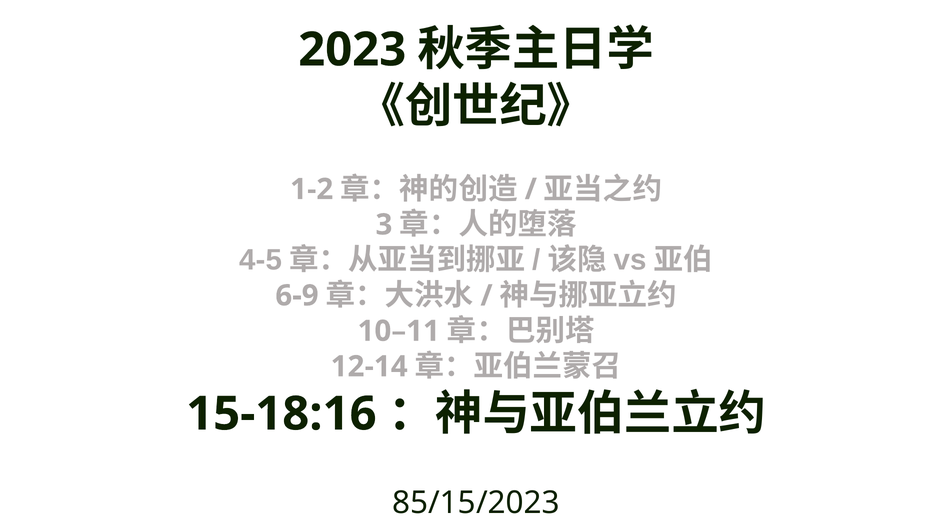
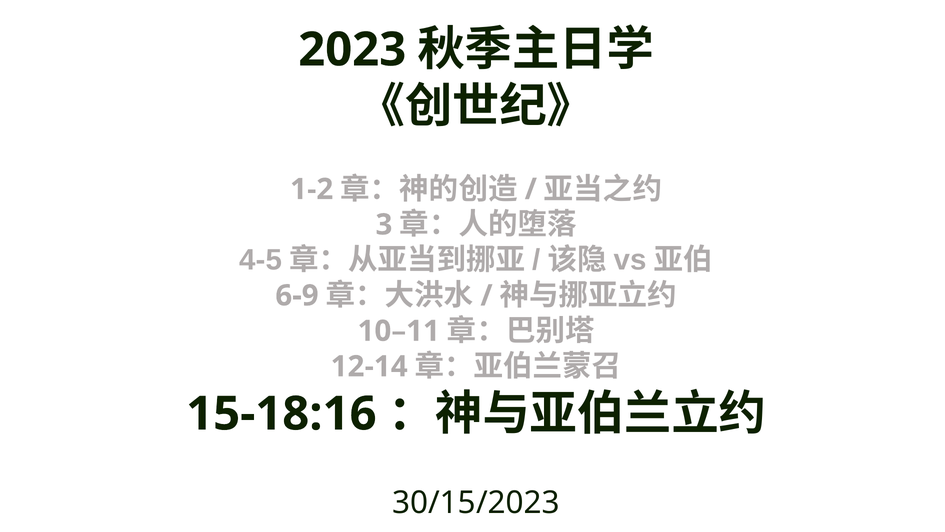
85/15/2023: 85/15/2023 -> 30/15/2023
